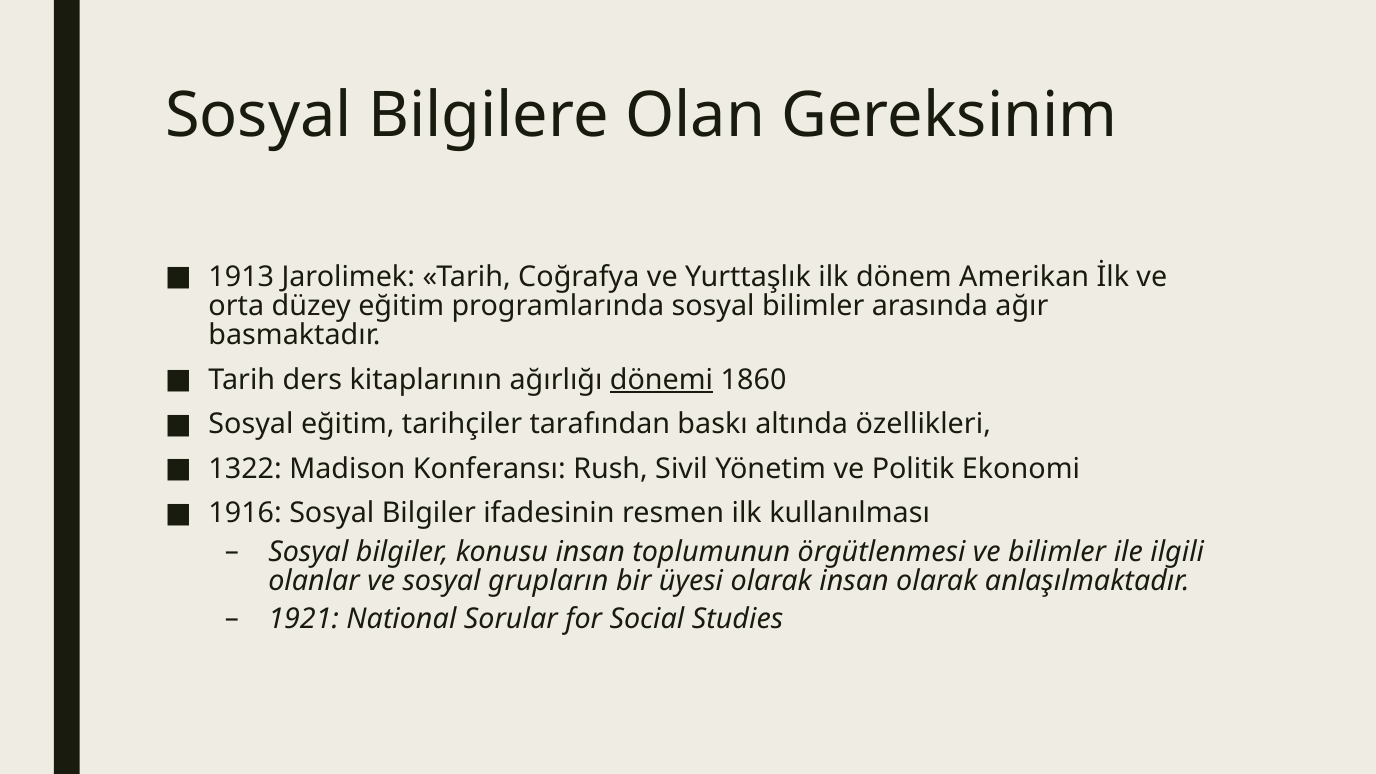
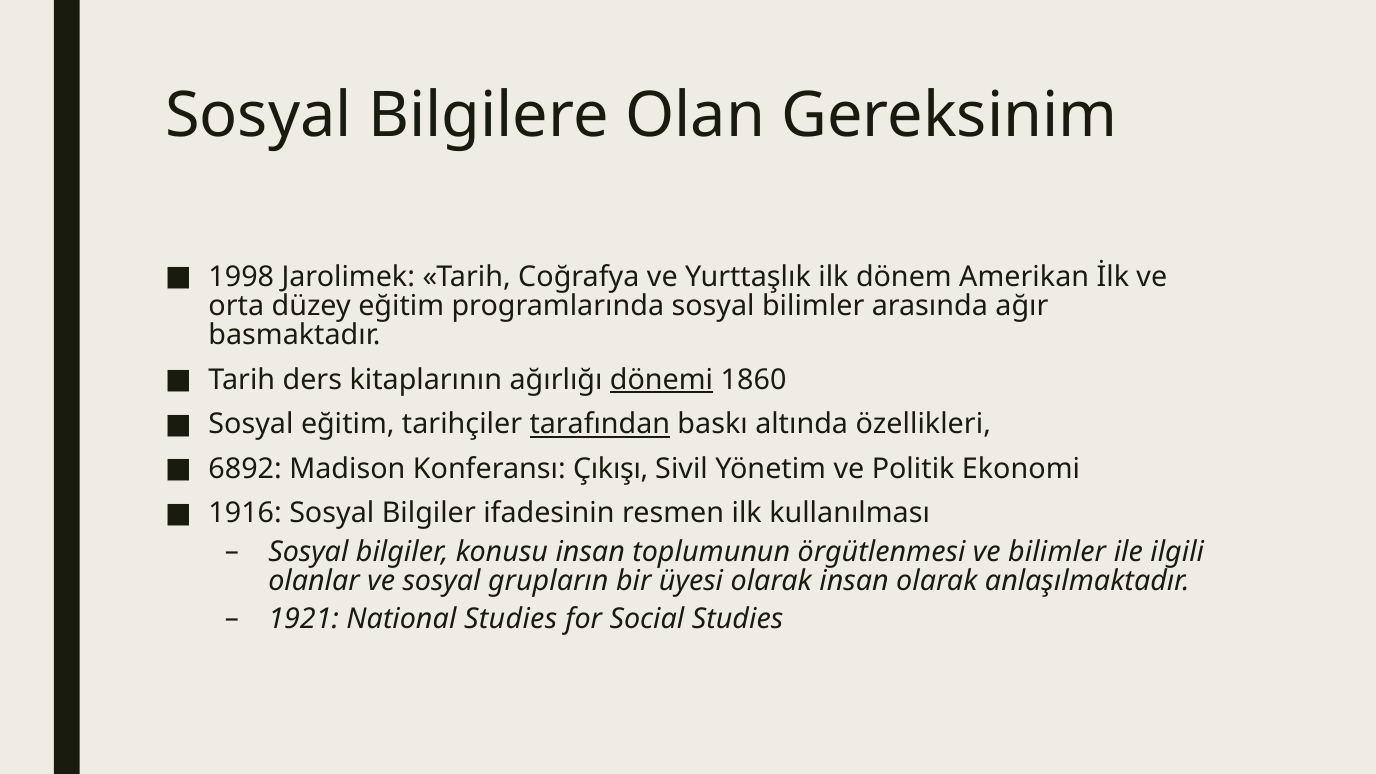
1913: 1913 -> 1998
tarafından underline: none -> present
1322: 1322 -> 6892
Rush: Rush -> Çıkışı
National Sorular: Sorular -> Studies
